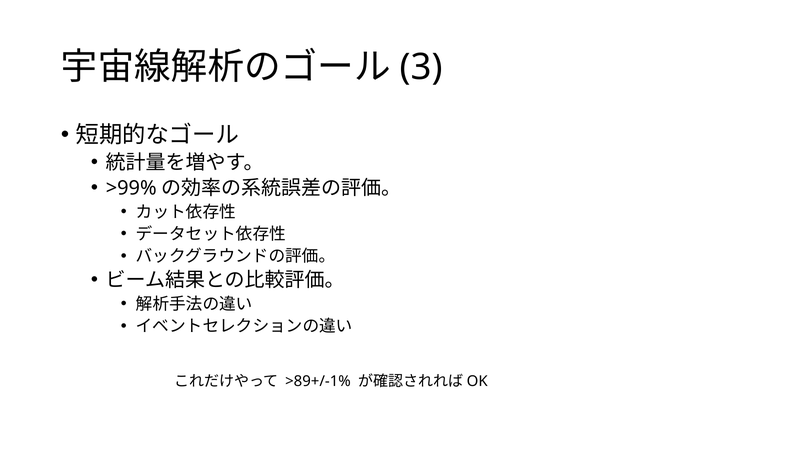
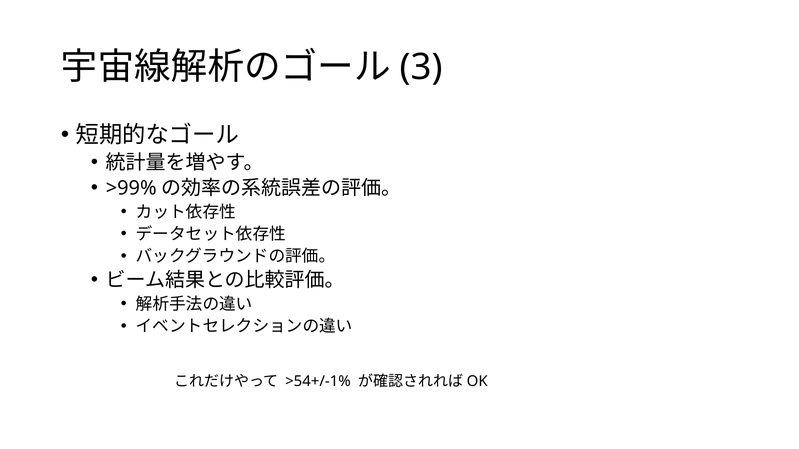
>89+/-1%: >89+/-1% -> >54+/-1%
